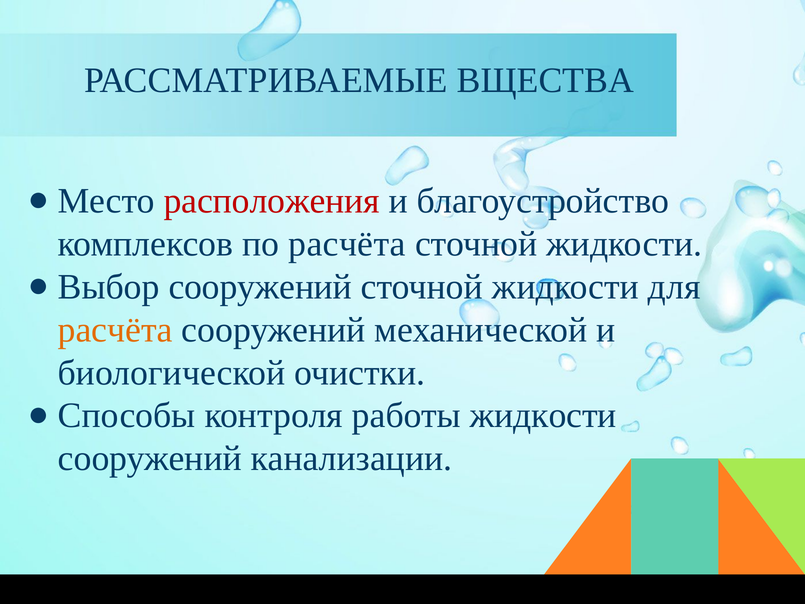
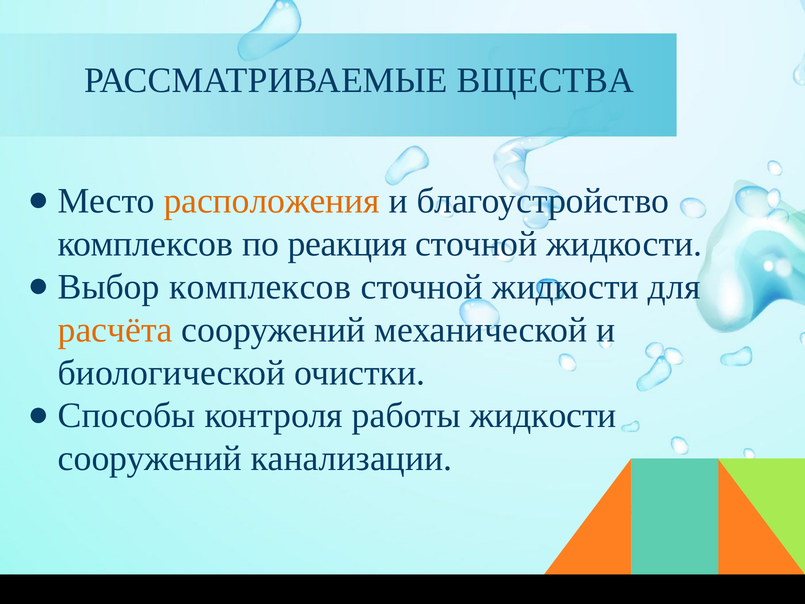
расположения colour: red -> orange
по расчёта: расчёта -> реакция
сооружений at (260, 287): сооружений -> комплексов
